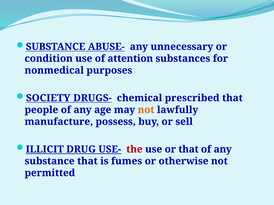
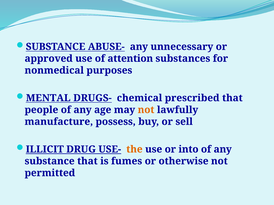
condition: condition -> approved
SOCIETY: SOCIETY -> MENTAL
the colour: red -> orange
or that: that -> into
